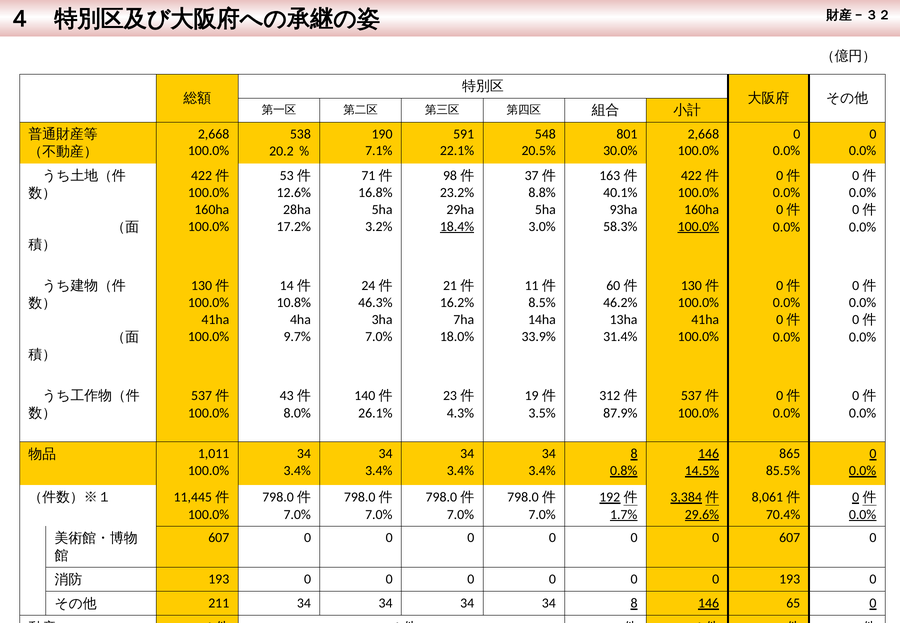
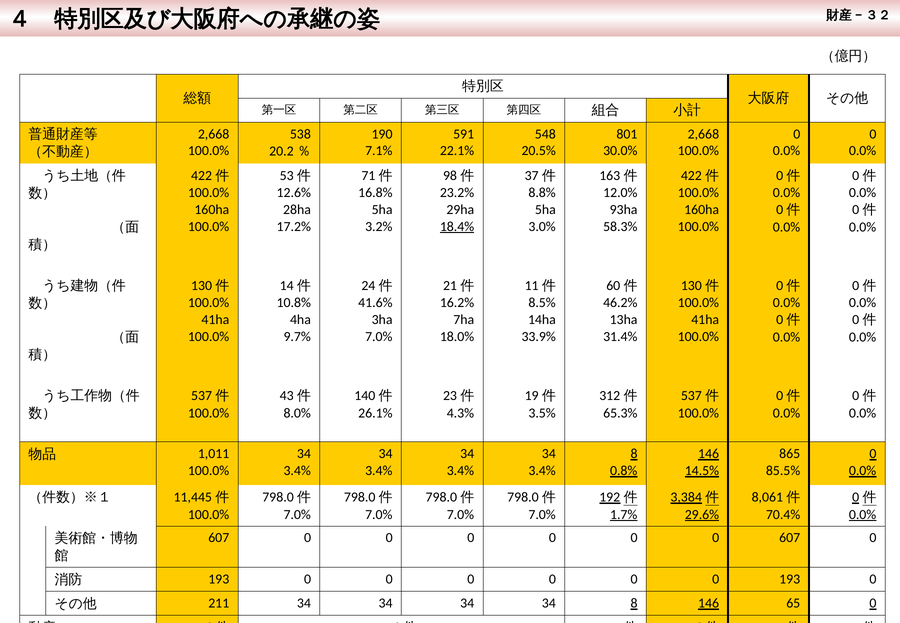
40.1%: 40.1% -> 12.0%
100.0% at (698, 227) underline: present -> none
46.3%: 46.3% -> 41.6%
87.9%: 87.9% -> 65.3%
